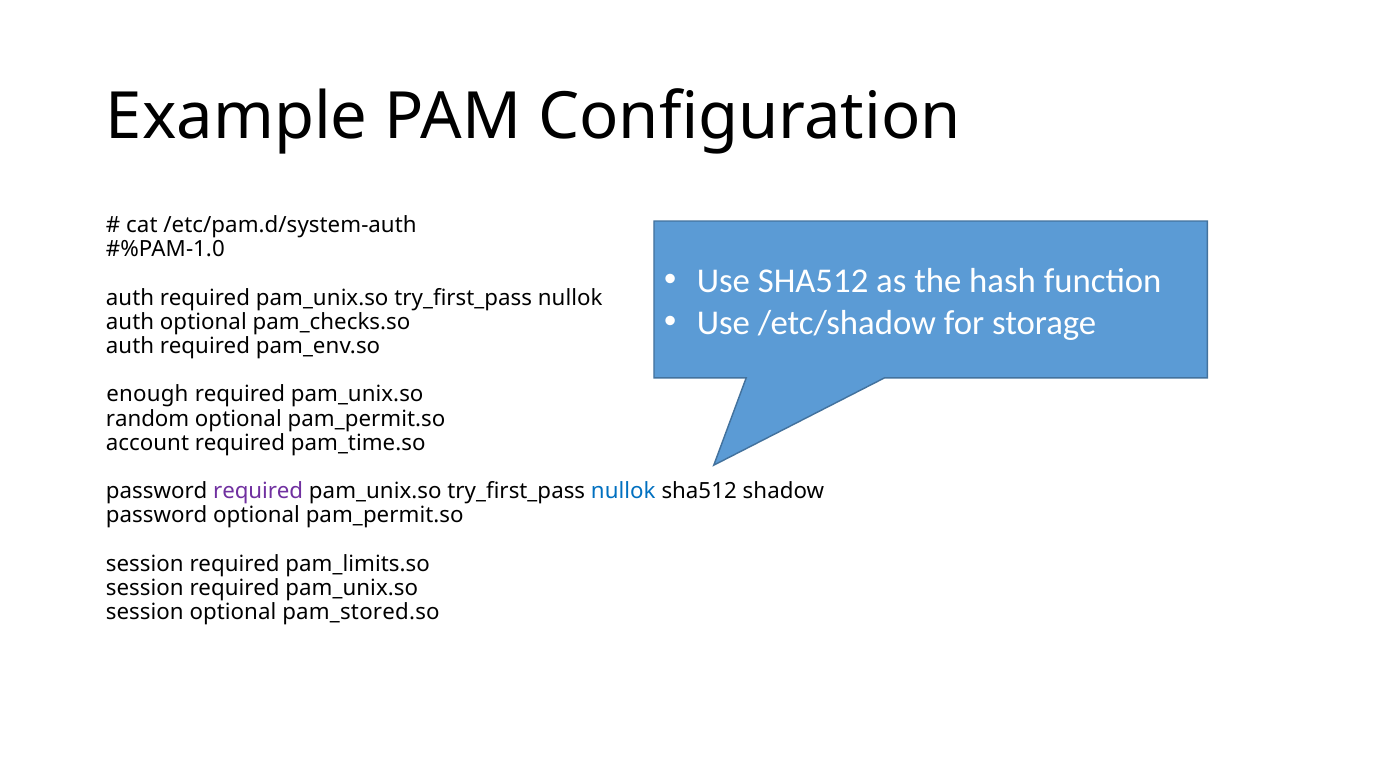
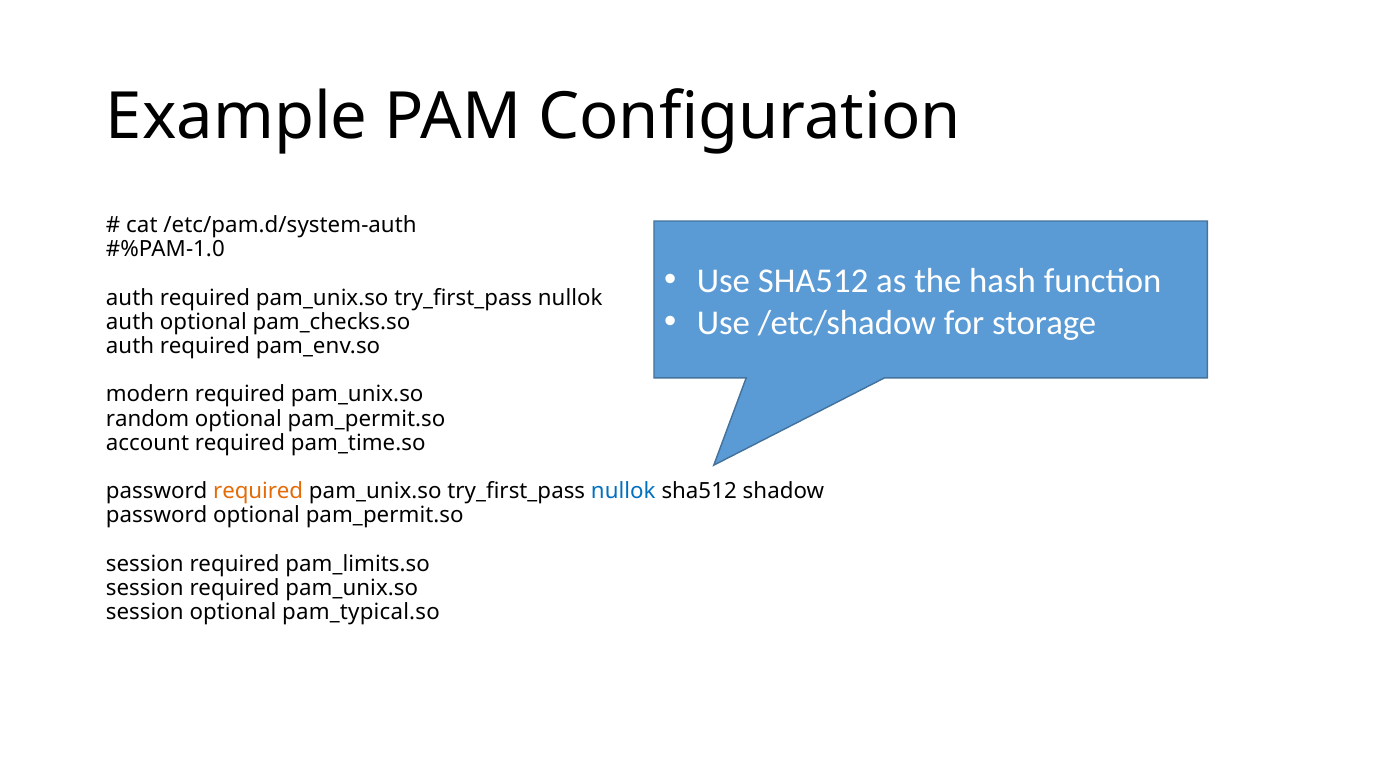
enough: enough -> modern
required at (258, 491) colour: purple -> orange
pam_stored.so: pam_stored.so -> pam_typical.so
